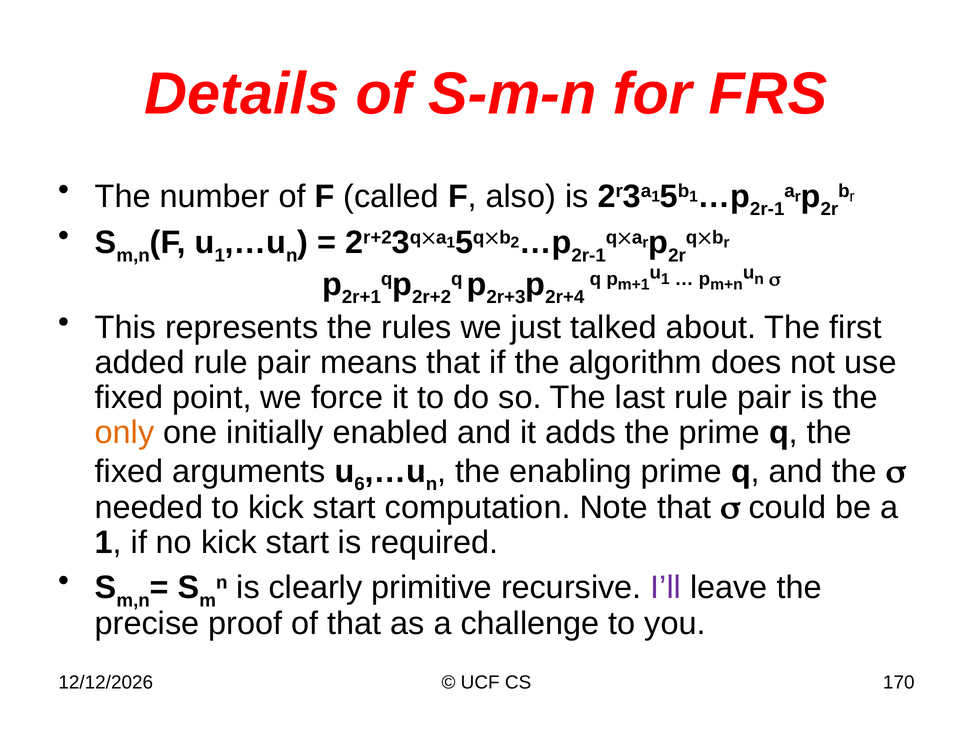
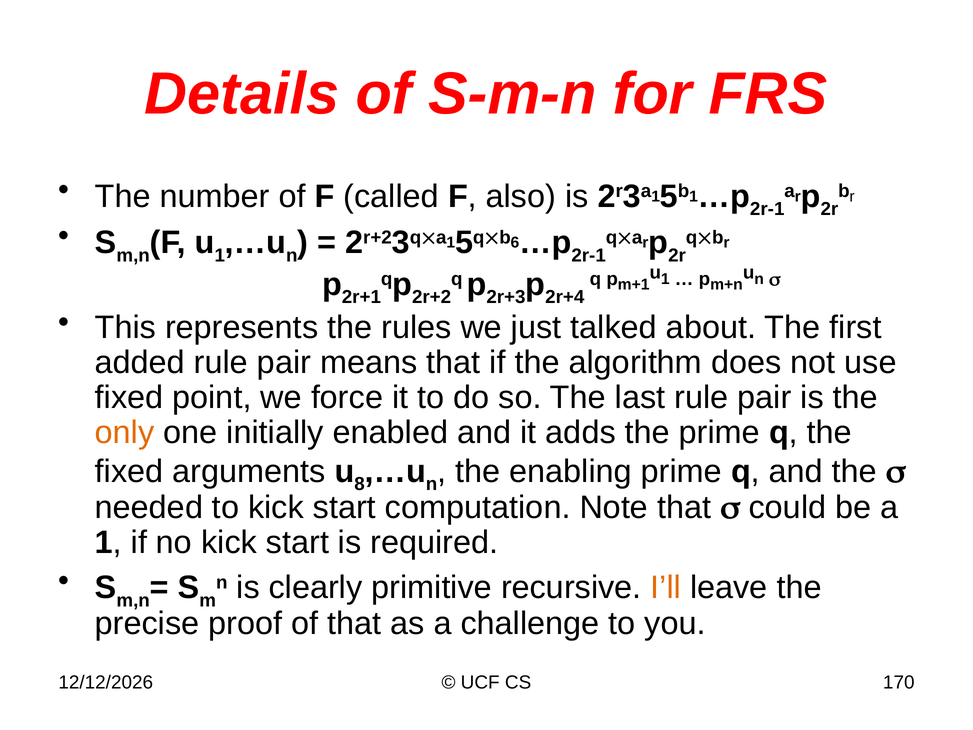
2: 2 -> 6
6: 6 -> 8
I’ll colour: purple -> orange
